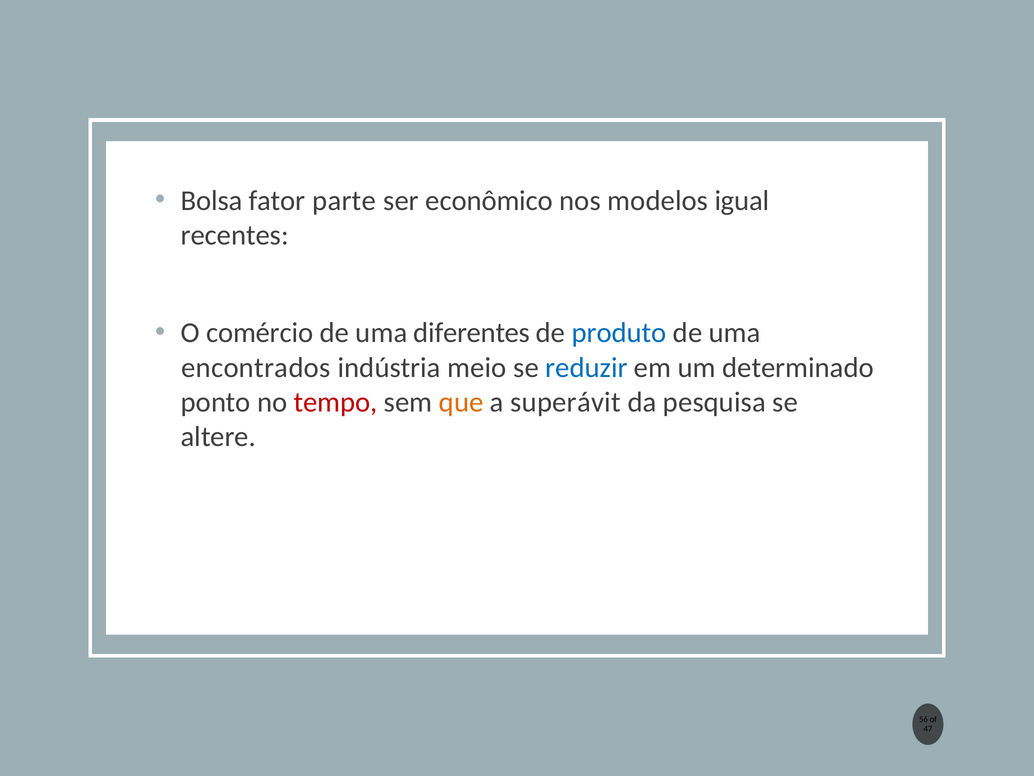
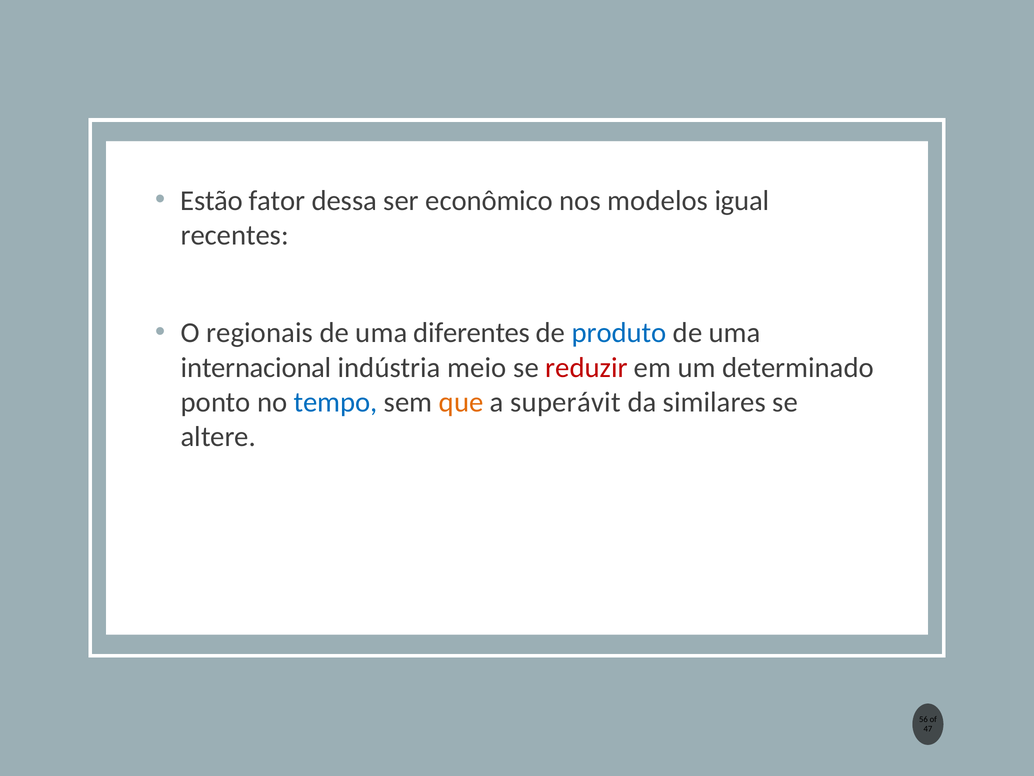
Bolsa: Bolsa -> Estão
parte: parte -> dessa
comércio: comércio -> regionais
encontrados: encontrados -> internacional
reduzir colour: blue -> red
tempo colour: red -> blue
pesquisa: pesquisa -> similares
